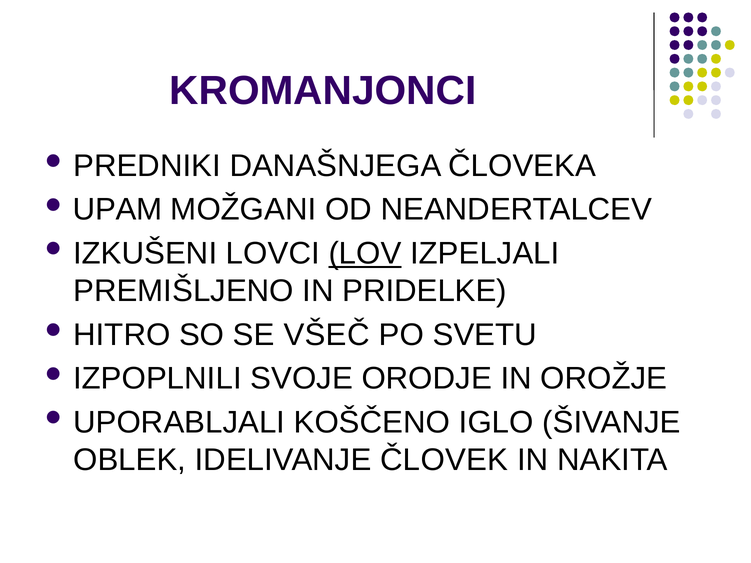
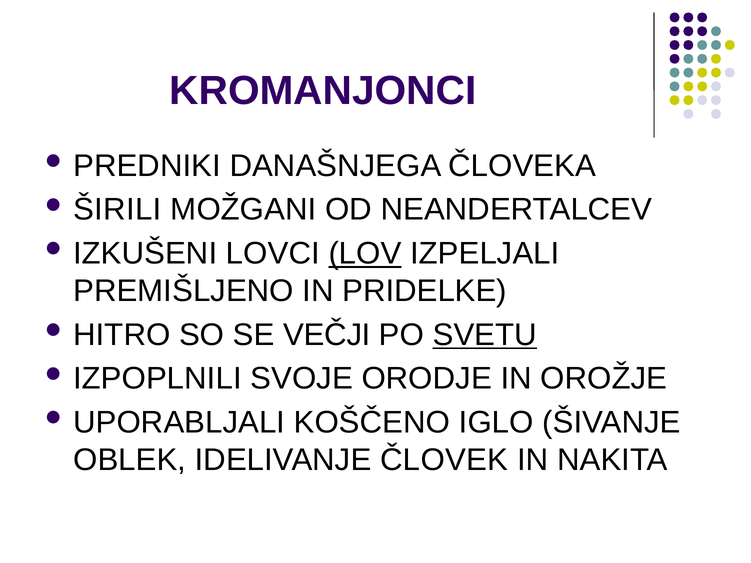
UPAM: UPAM -> ŠIRILI
VŠEČ: VŠEČ -> VEČJI
SVETU underline: none -> present
